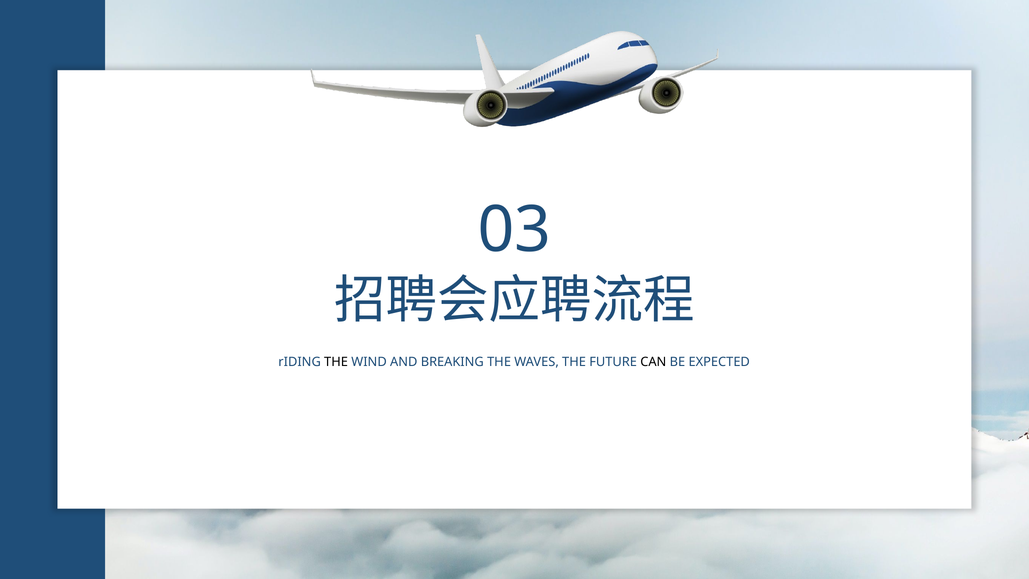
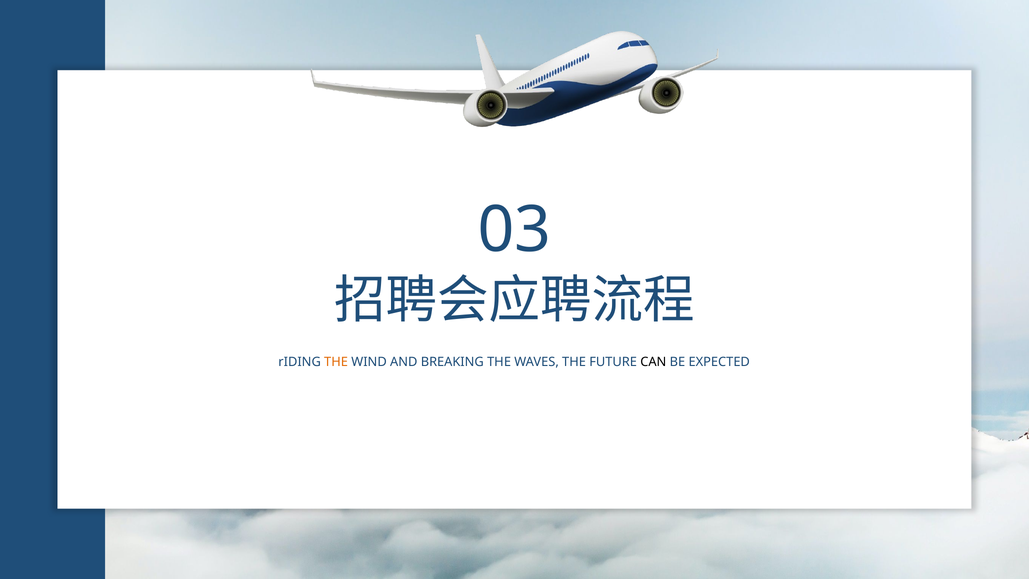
THE at (336, 362) colour: black -> orange
